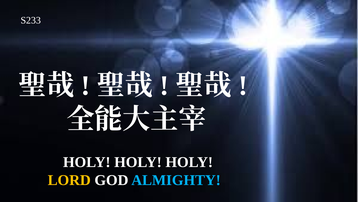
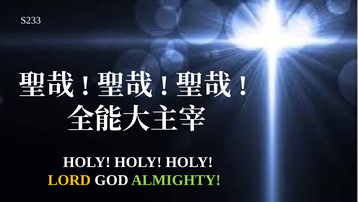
ALMIGHTY colour: light blue -> light green
